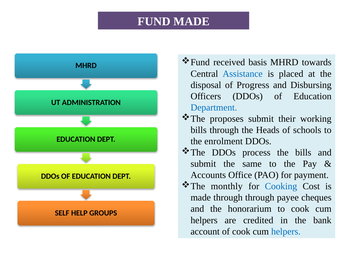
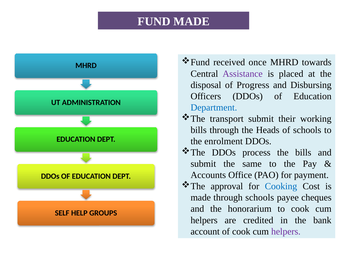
basis: basis -> once
Assistance colour: blue -> purple
proposes: proposes -> transport
monthly: monthly -> approval
through through: through -> schools
helpers at (286, 231) colour: blue -> purple
